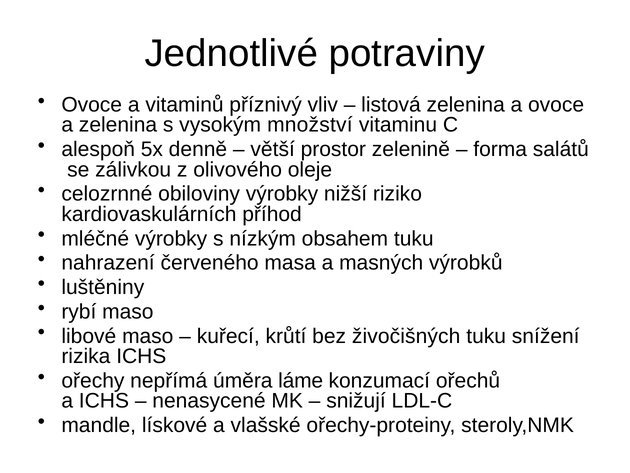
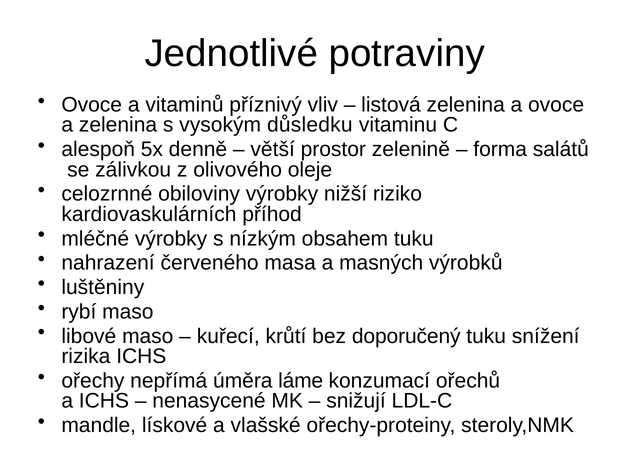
množství: množství -> důsledku
živočišných: živočišných -> doporučený
